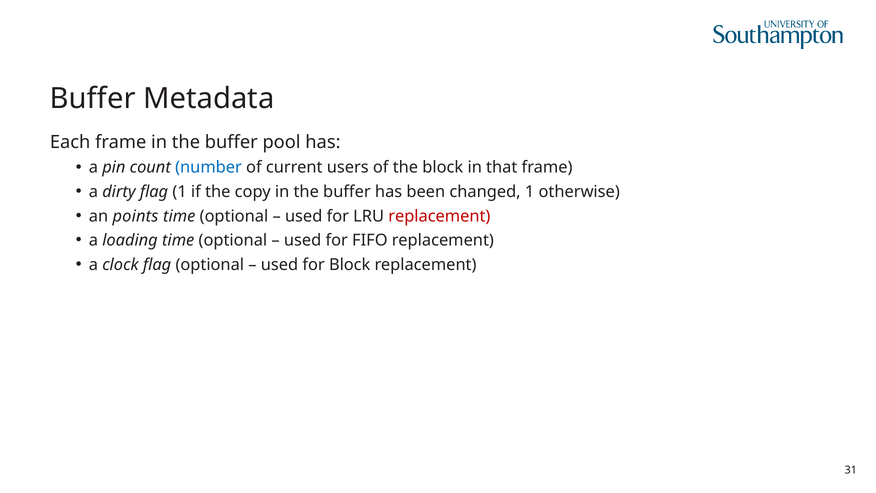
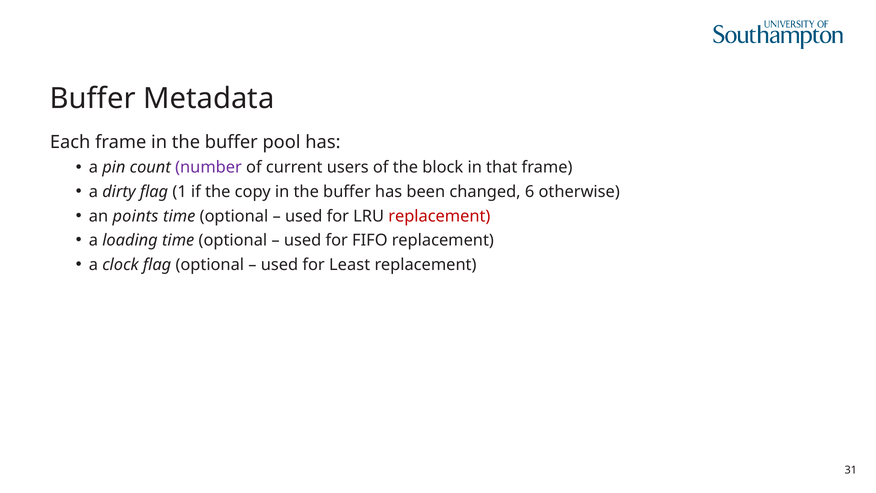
number colour: blue -> purple
changed 1: 1 -> 6
for Block: Block -> Least
